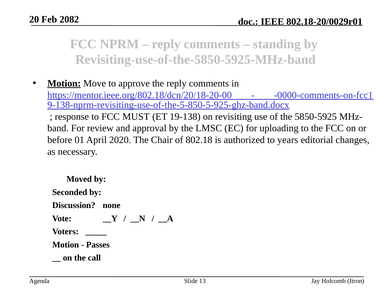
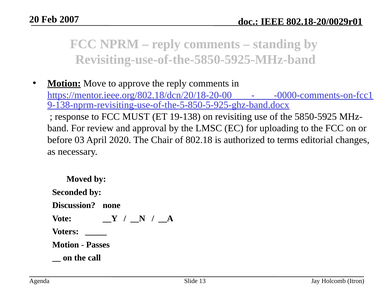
2082: 2082 -> 2007
01: 01 -> 03
years: years -> terms
